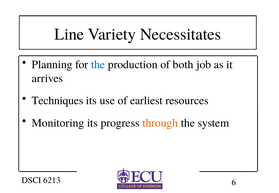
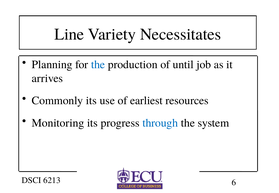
both: both -> until
Techniques: Techniques -> Commonly
through colour: orange -> blue
